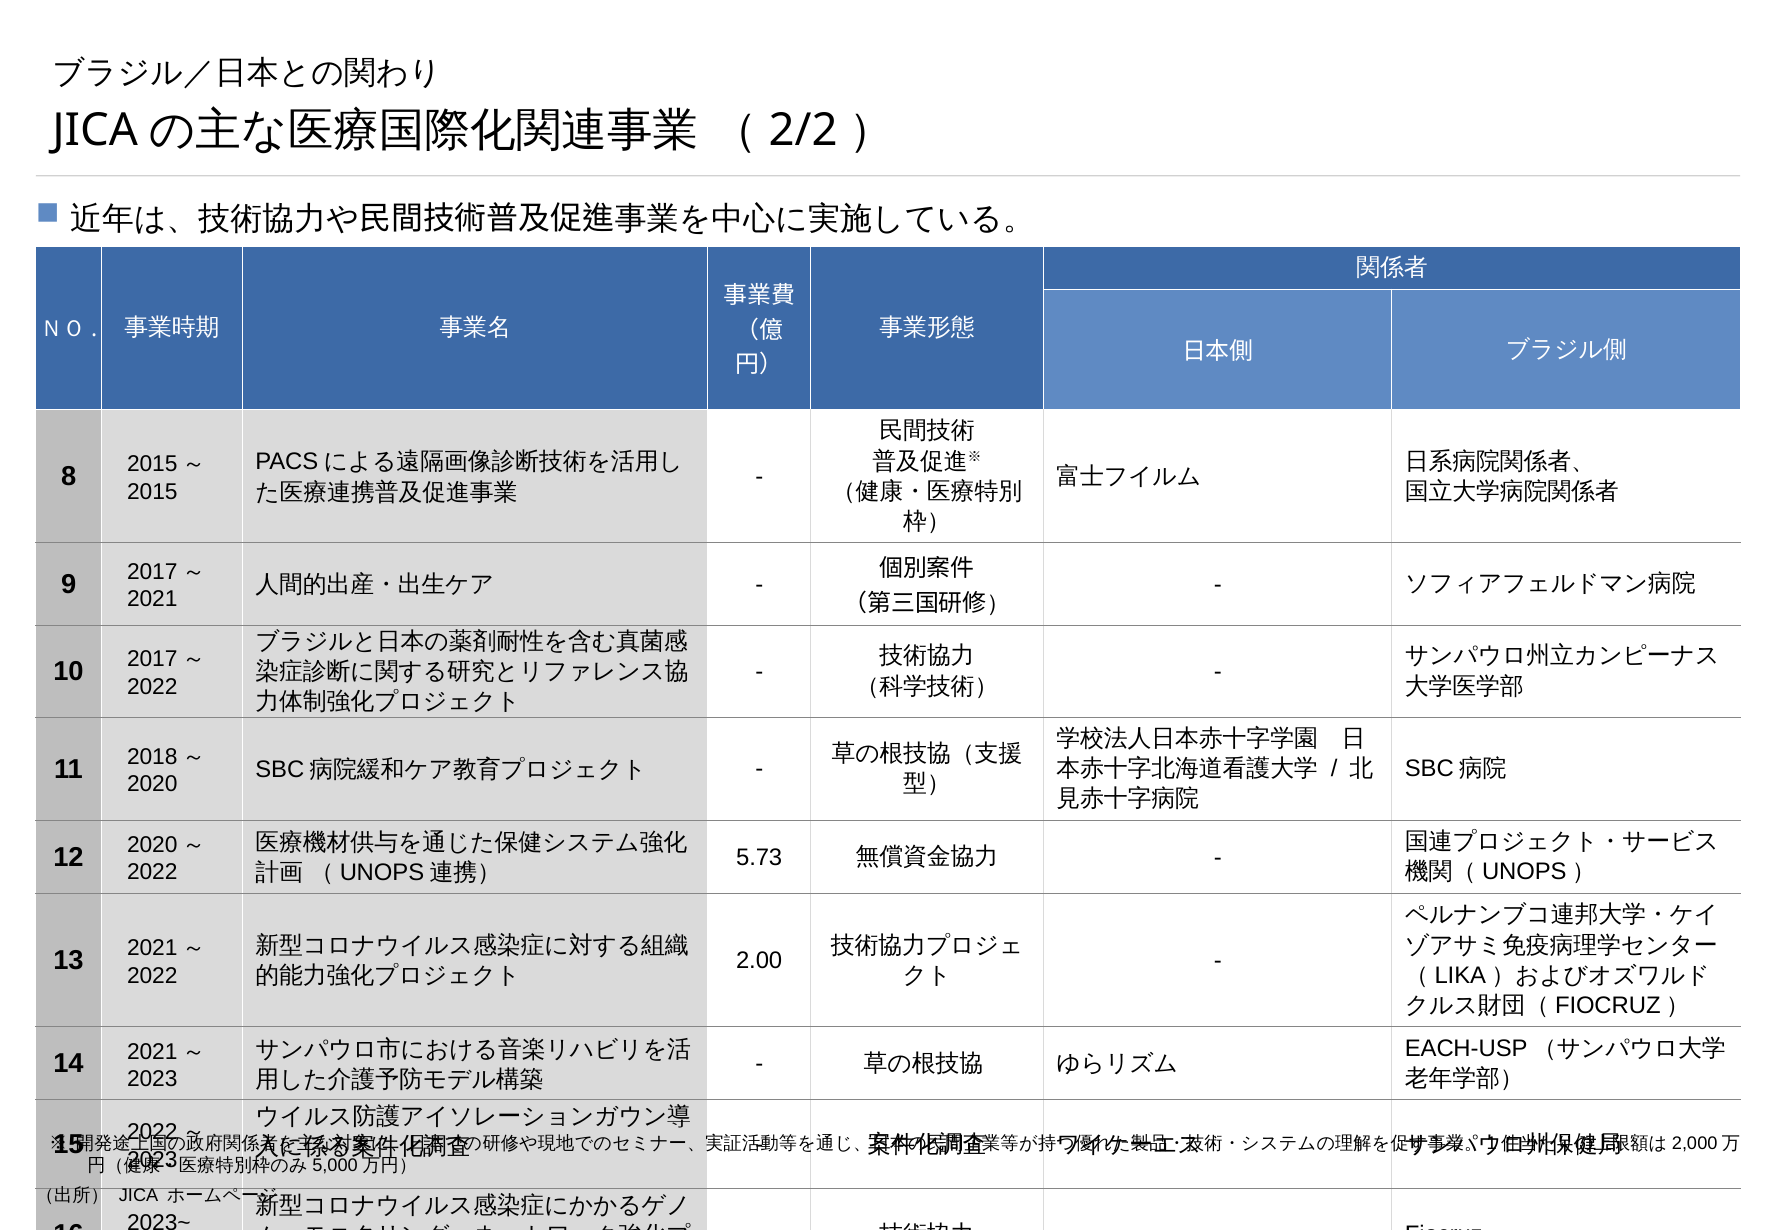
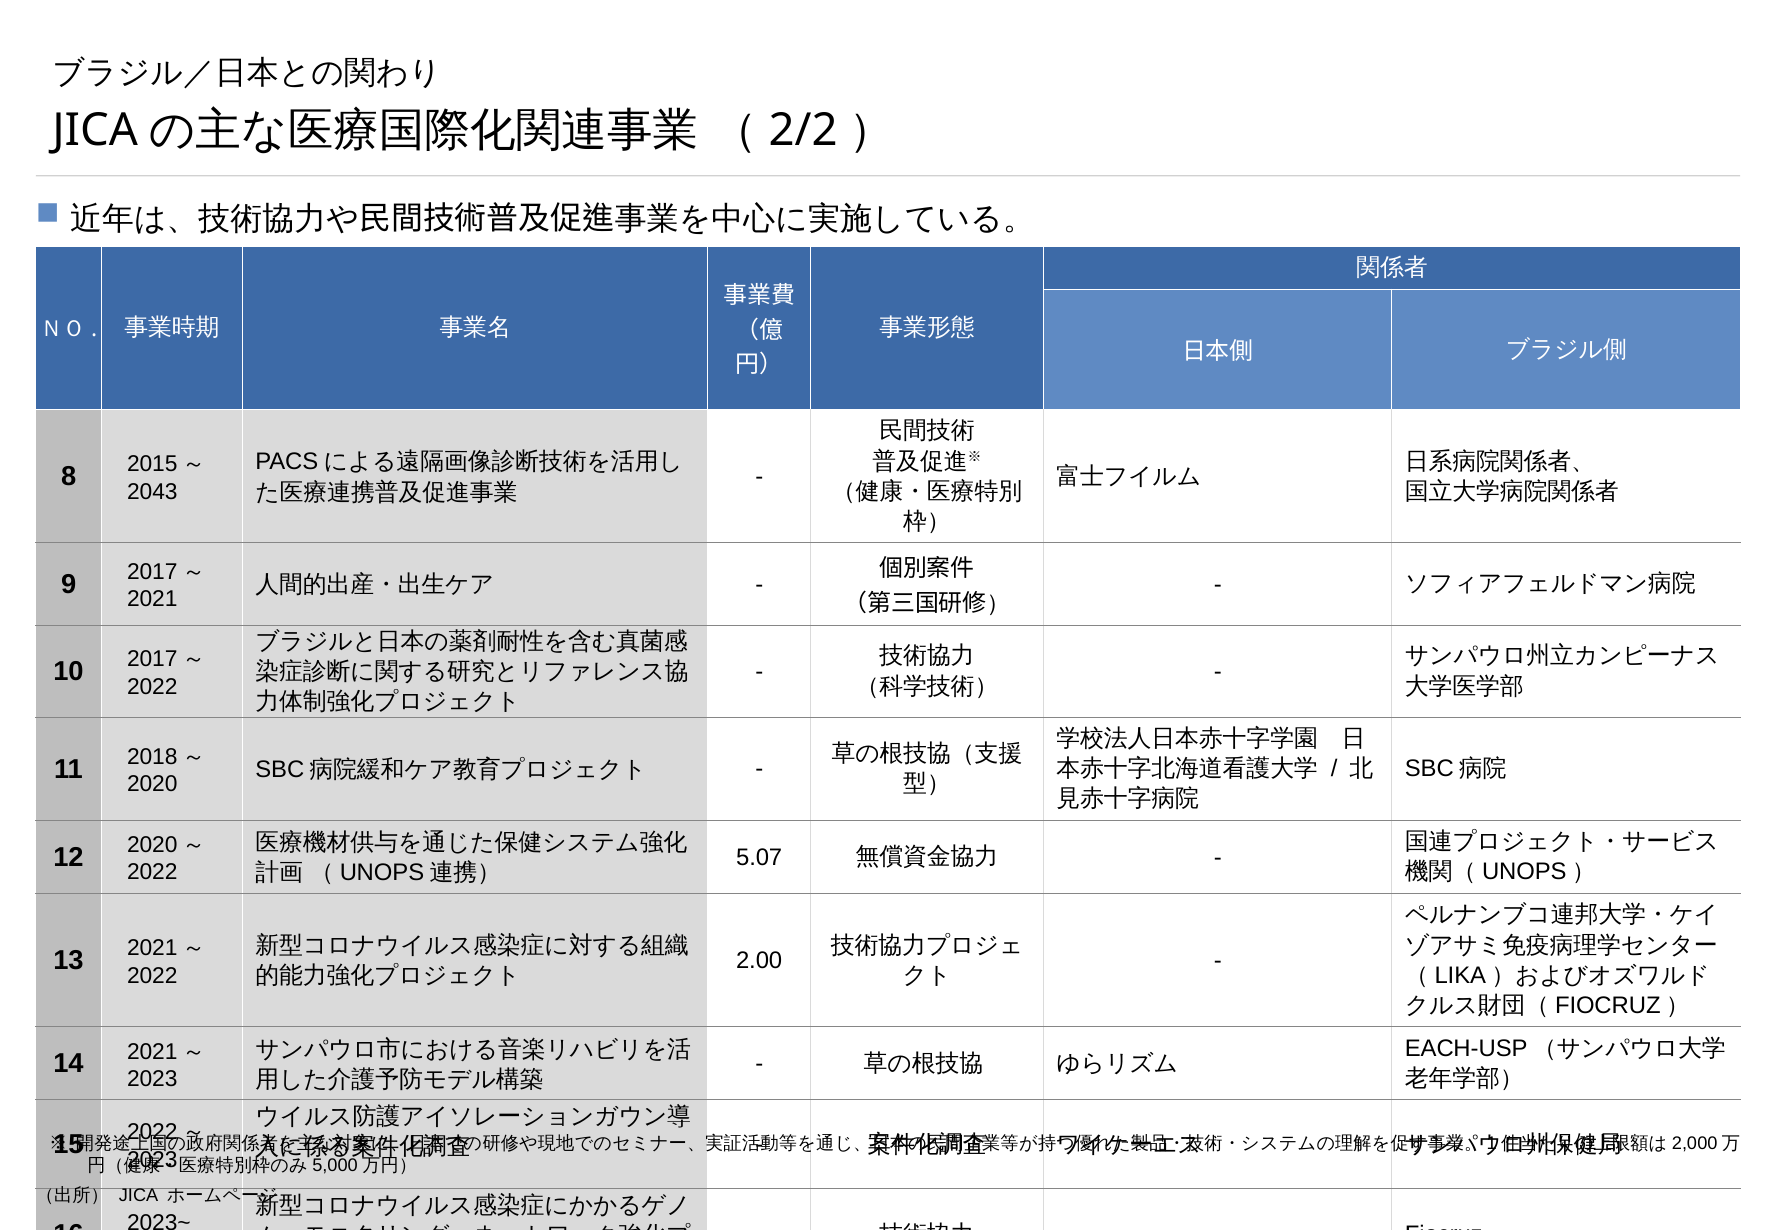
2015: 2015 -> 2043
5.73: 5.73 -> 5.07
